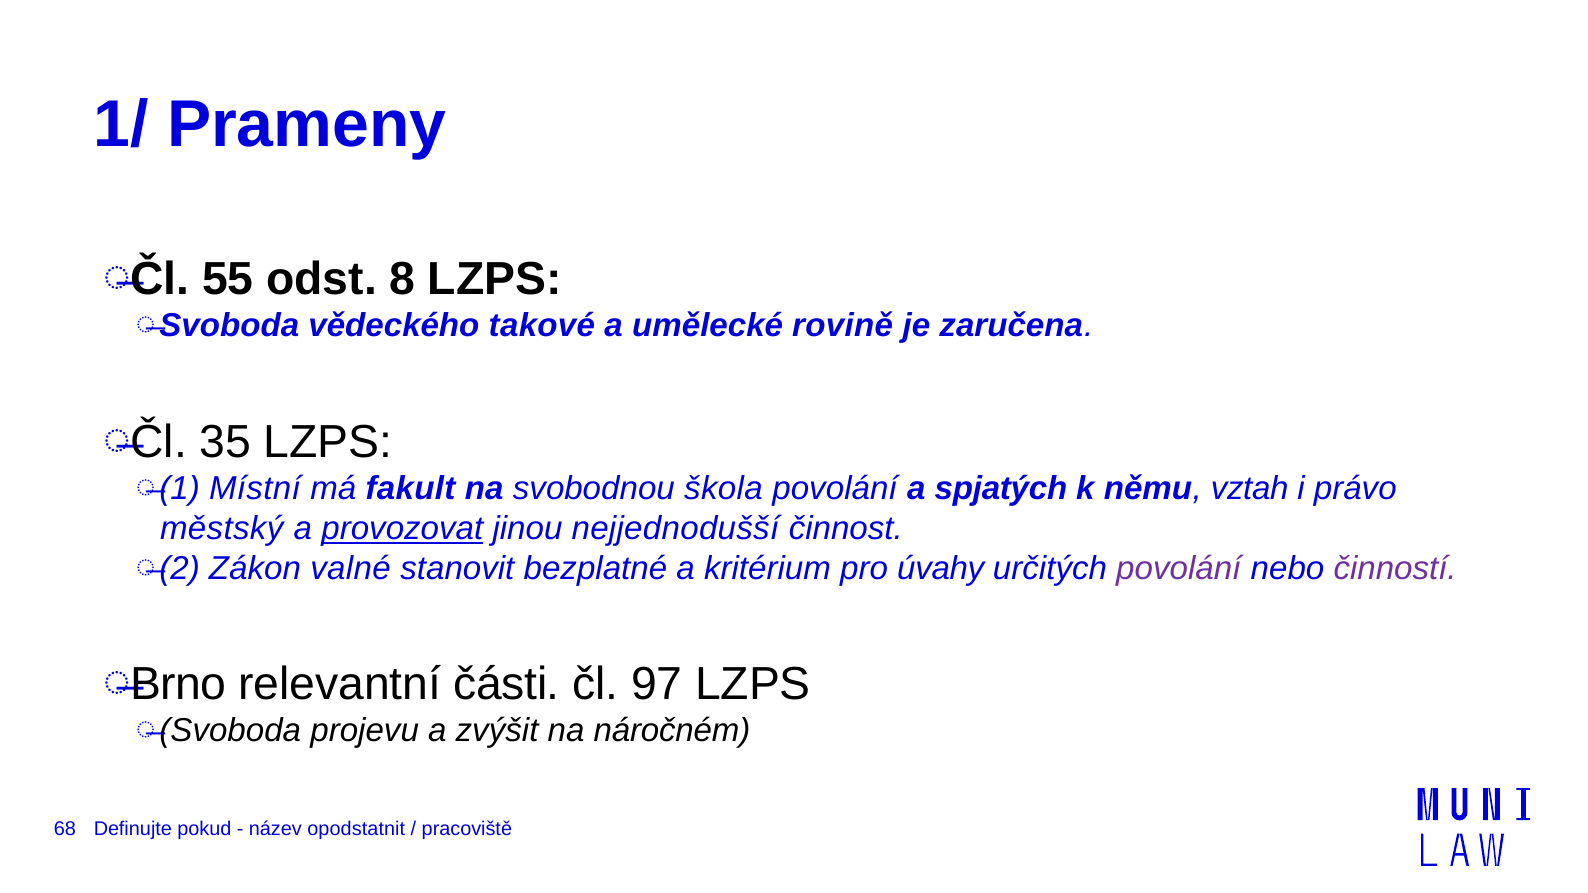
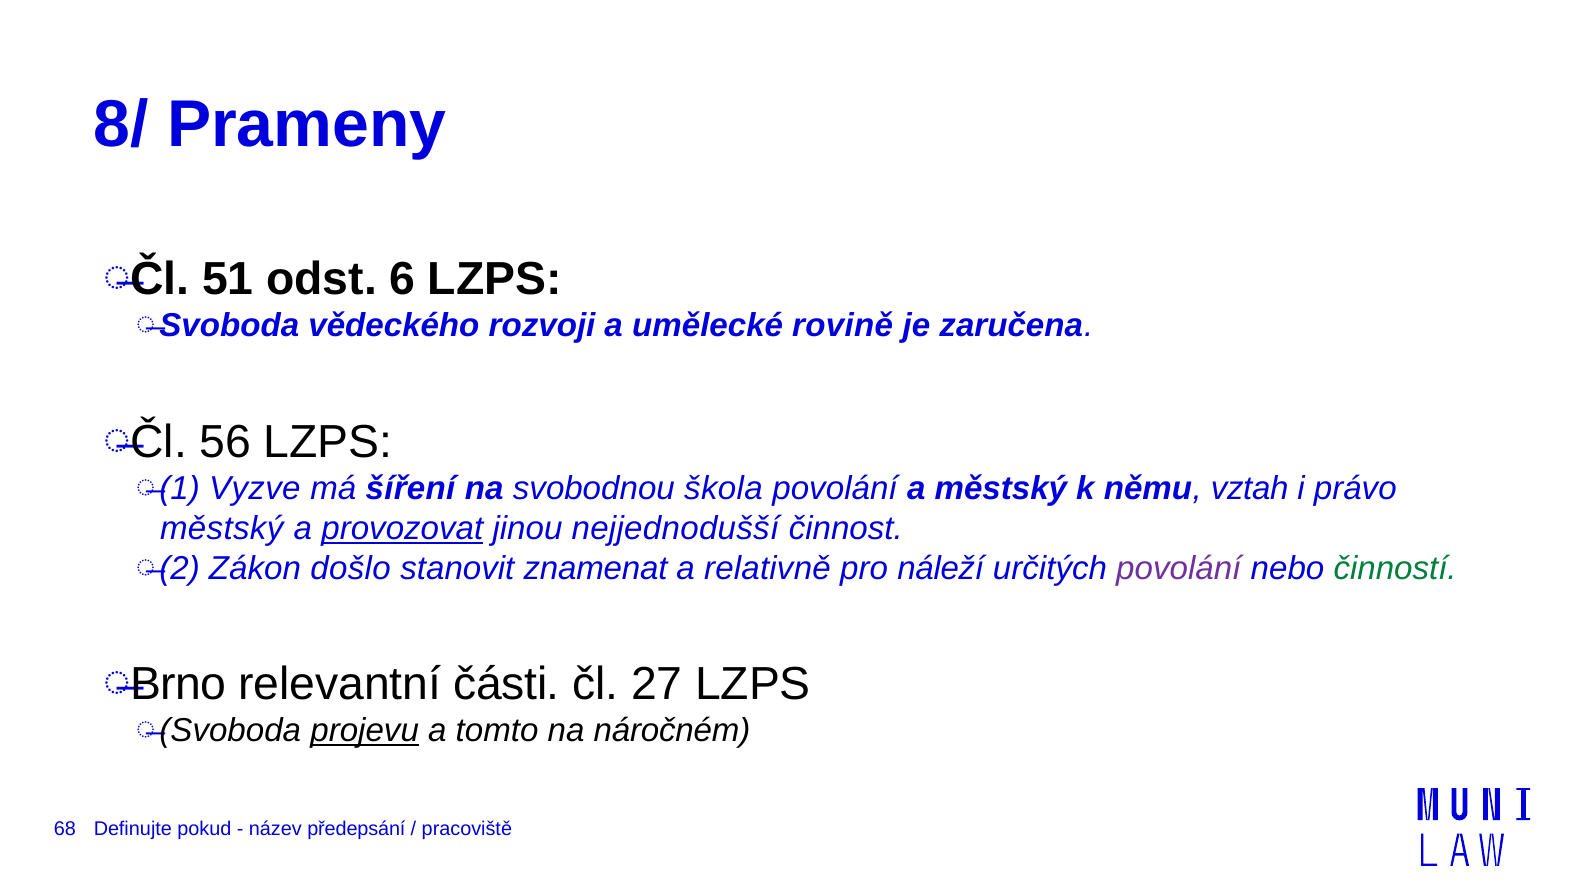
1/: 1/ -> 8/
55: 55 -> 51
8: 8 -> 6
takové: takové -> rozvoji
35: 35 -> 56
Místní: Místní -> Vyzve
fakult: fakult -> šíření
a spjatých: spjatých -> městský
valné: valné -> došlo
bezplatné: bezplatné -> znamenat
kritérium: kritérium -> relativně
úvahy: úvahy -> náleží
činností colour: purple -> green
97: 97 -> 27
projevu underline: none -> present
zvýšit: zvýšit -> tomto
opodstatnit: opodstatnit -> předepsání
